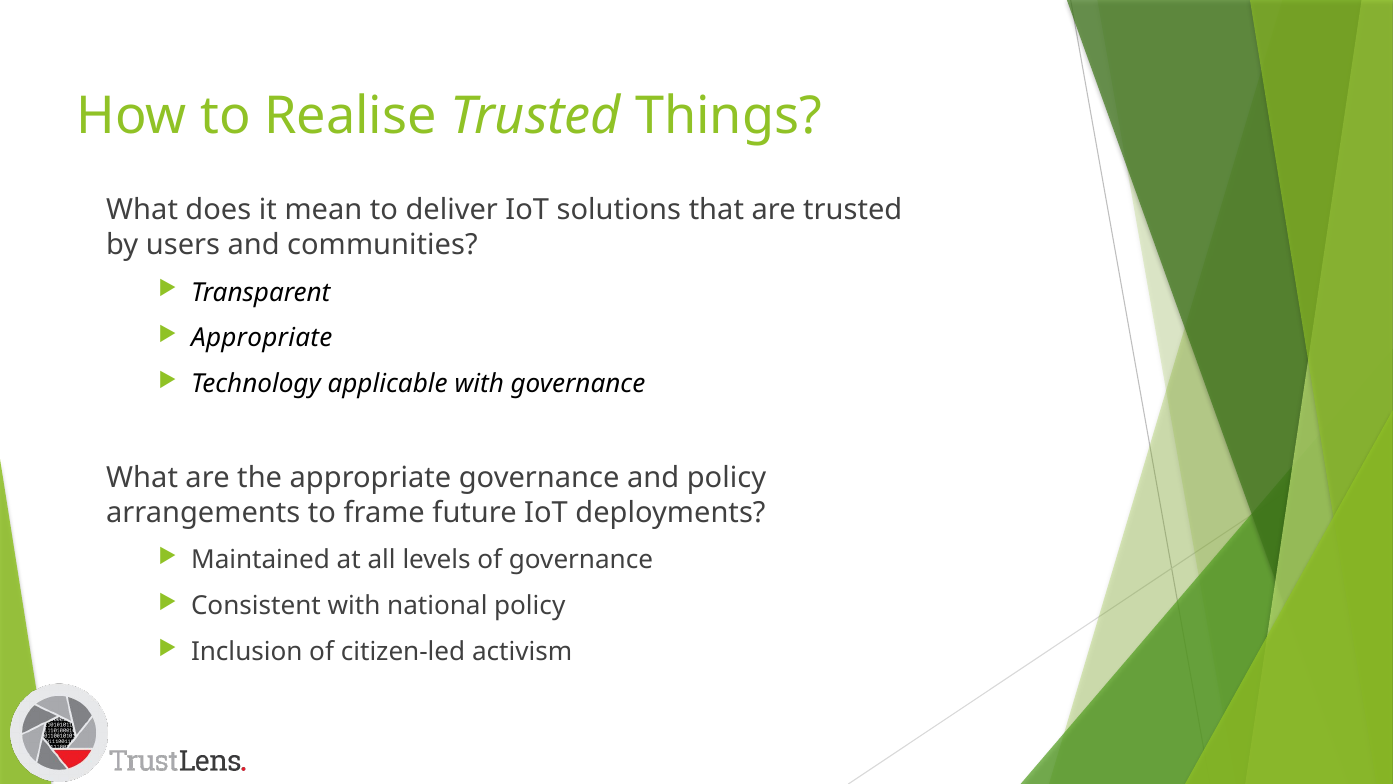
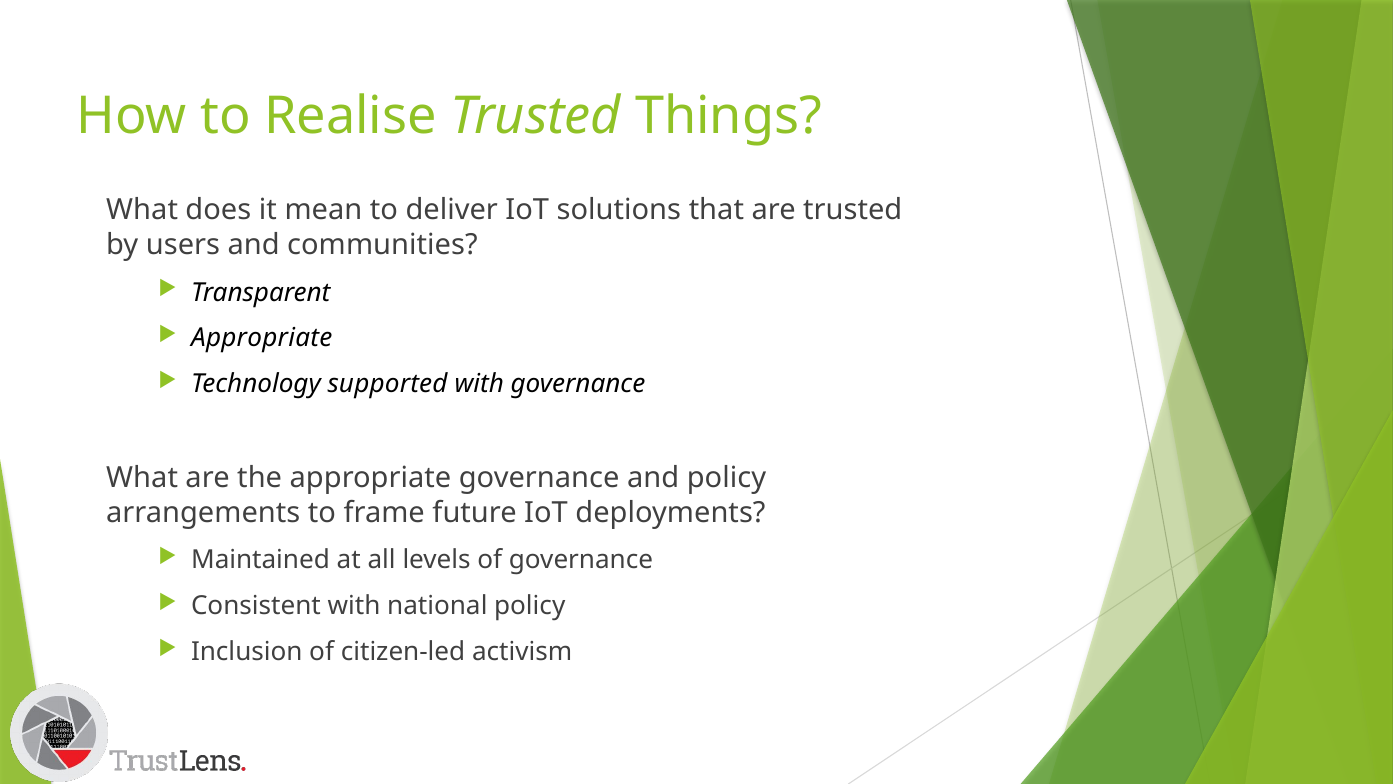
applicable: applicable -> supported
